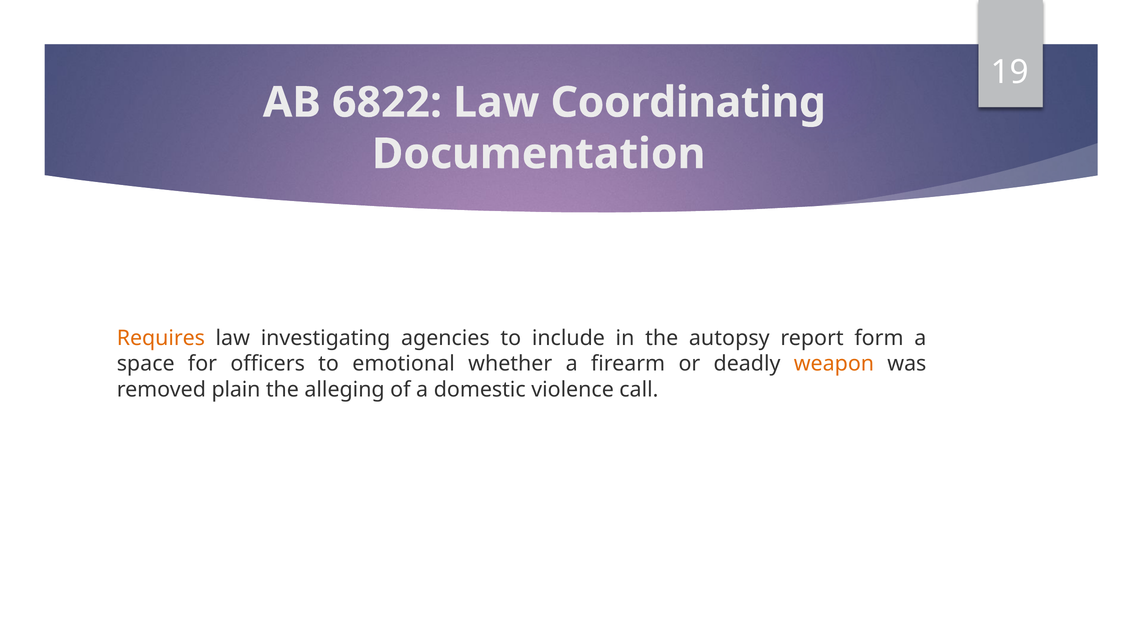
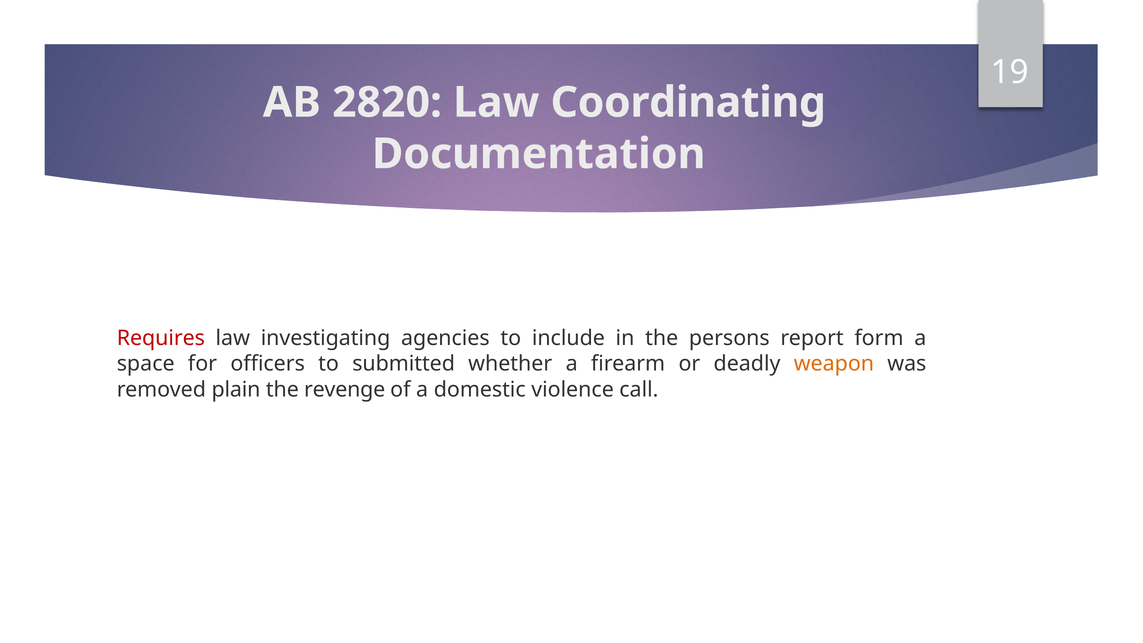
6822: 6822 -> 2820
Requires colour: orange -> red
autopsy: autopsy -> persons
emotional: emotional -> submitted
alleging: alleging -> revenge
